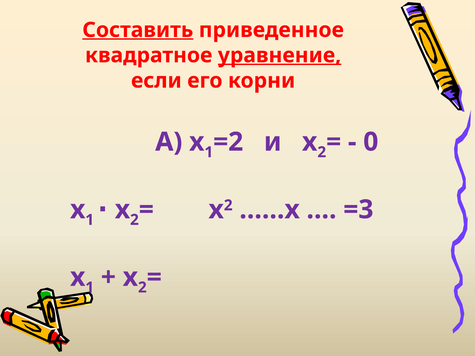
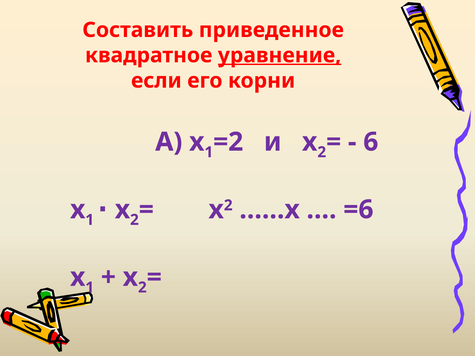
Составить underline: present -> none
0: 0 -> 6
=3: =3 -> =6
